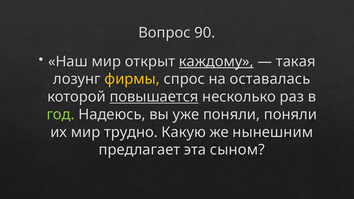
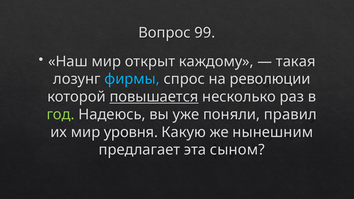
90: 90 -> 99
каждому underline: present -> none
фирмы colour: yellow -> light blue
оставалась: оставалась -> революции
поняли поняли: поняли -> правил
трудно: трудно -> уровня
